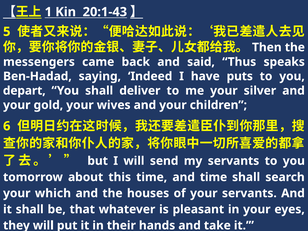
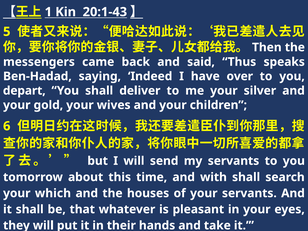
puts: puts -> over
and time: time -> with
